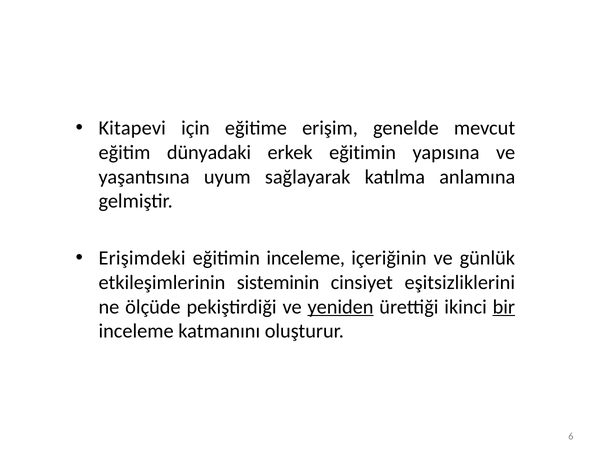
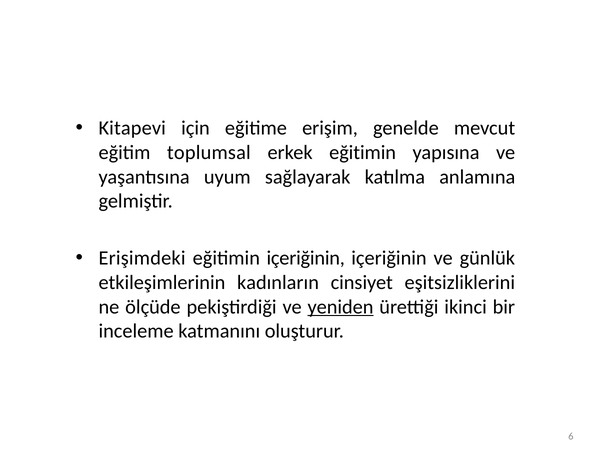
dünyadaki: dünyadaki -> toplumsal
eğitimin inceleme: inceleme -> içeriğinin
sisteminin: sisteminin -> kadınların
bir underline: present -> none
